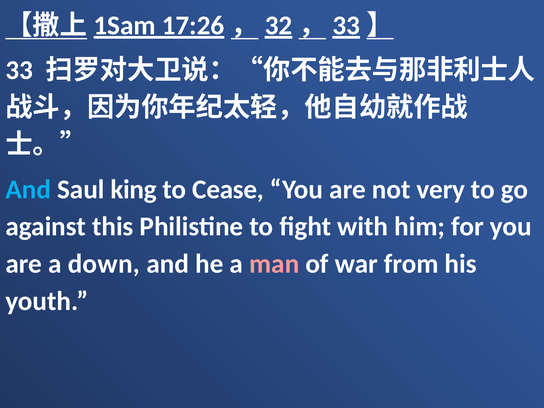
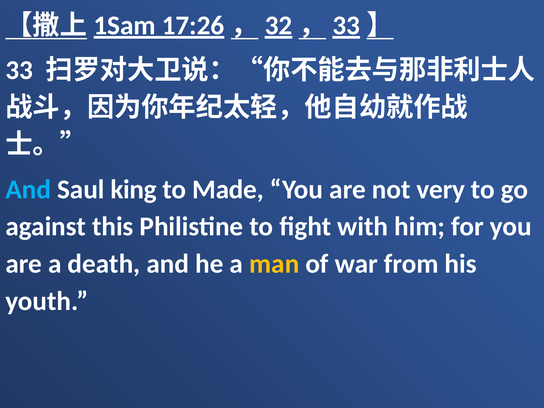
Cease: Cease -> Made
down: down -> death
man colour: pink -> yellow
